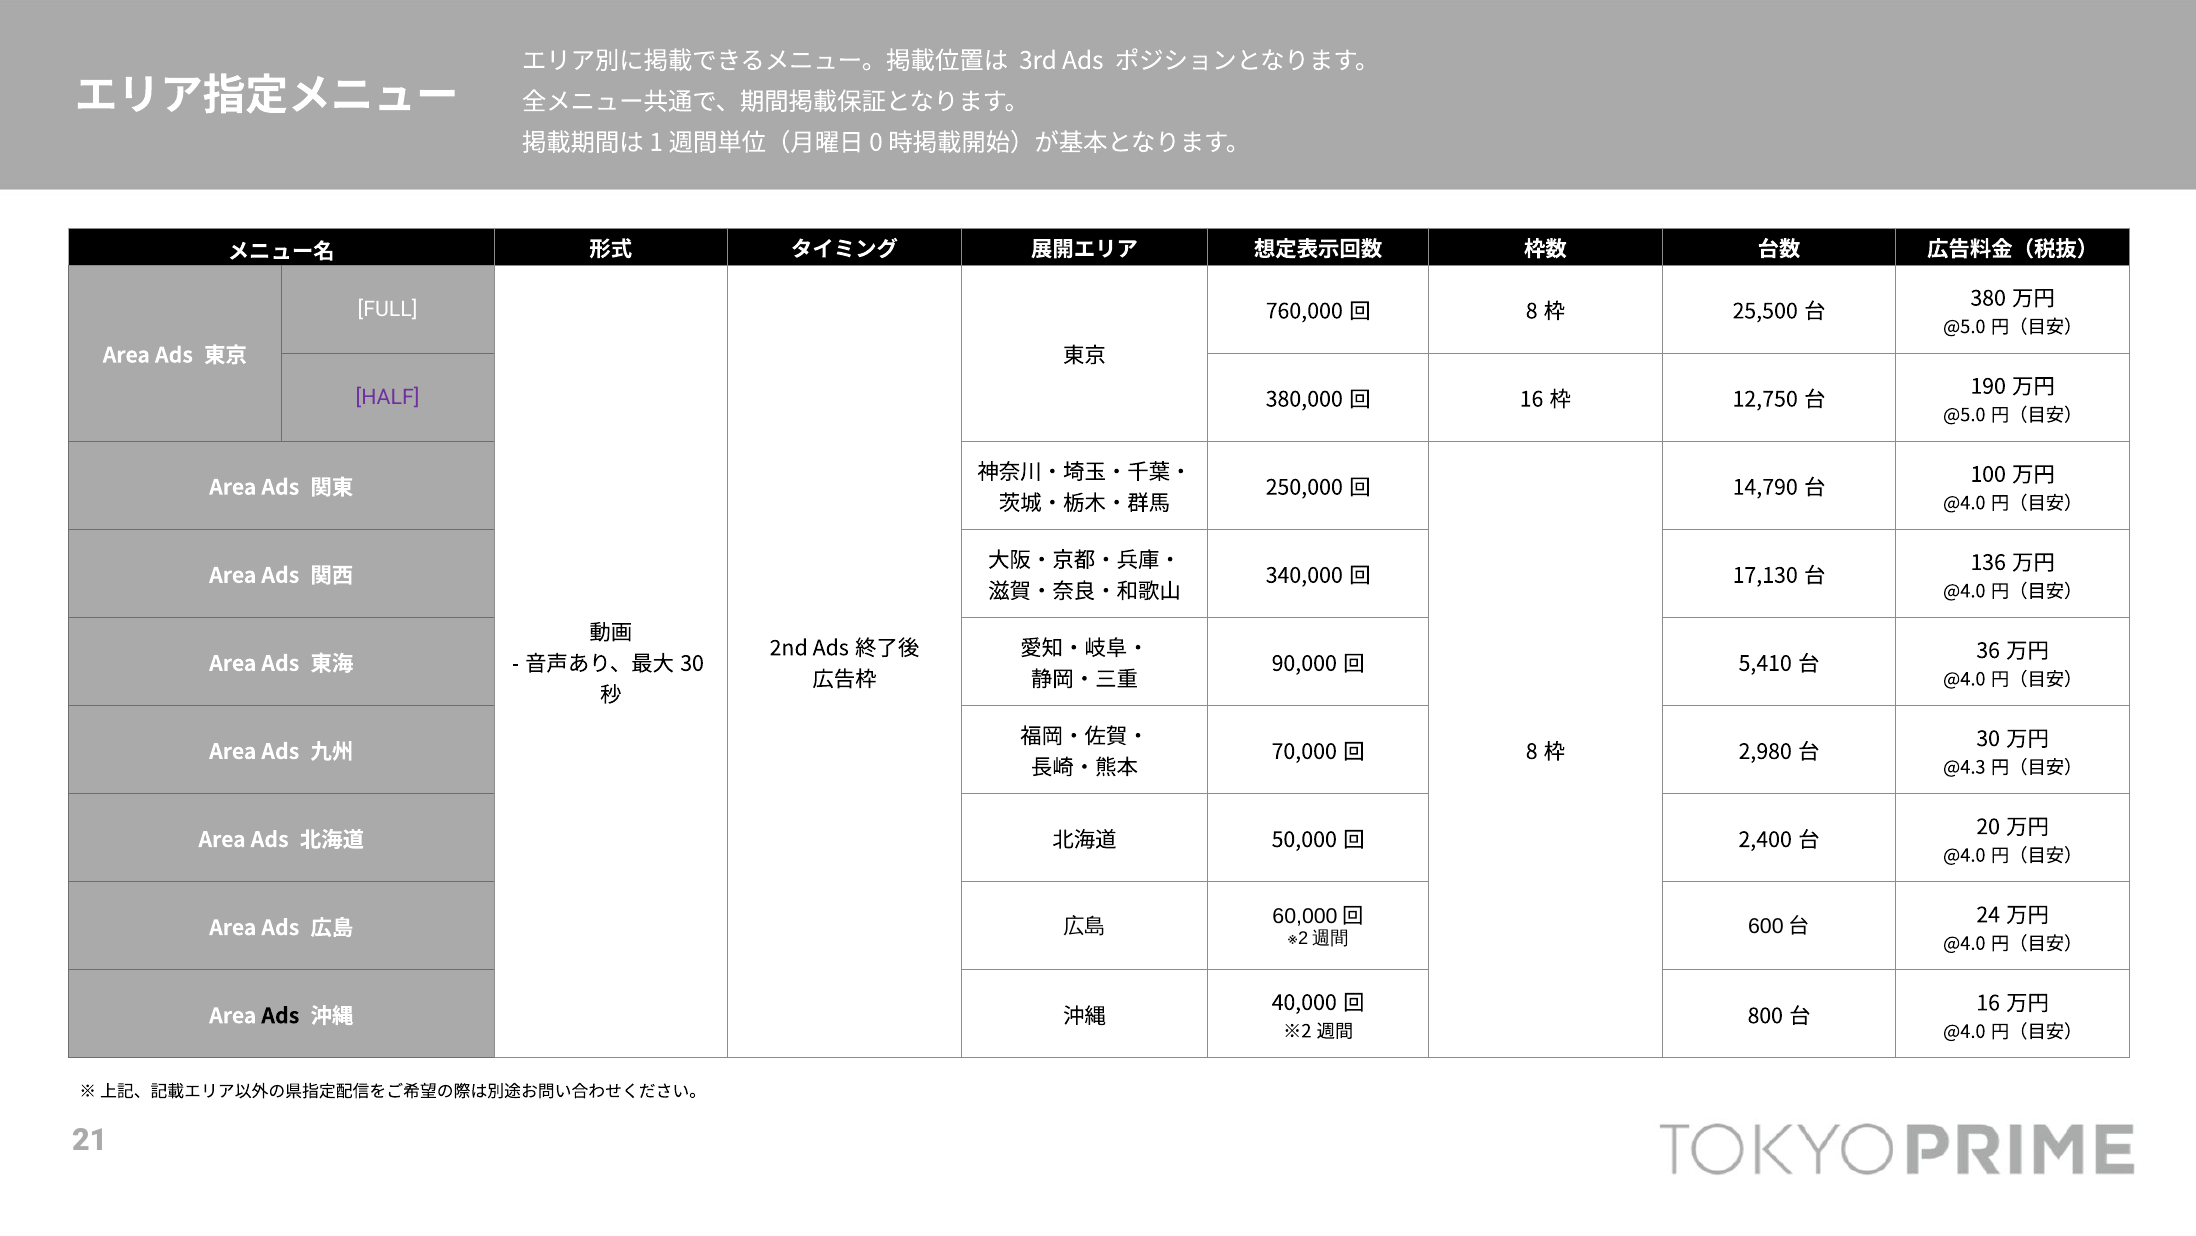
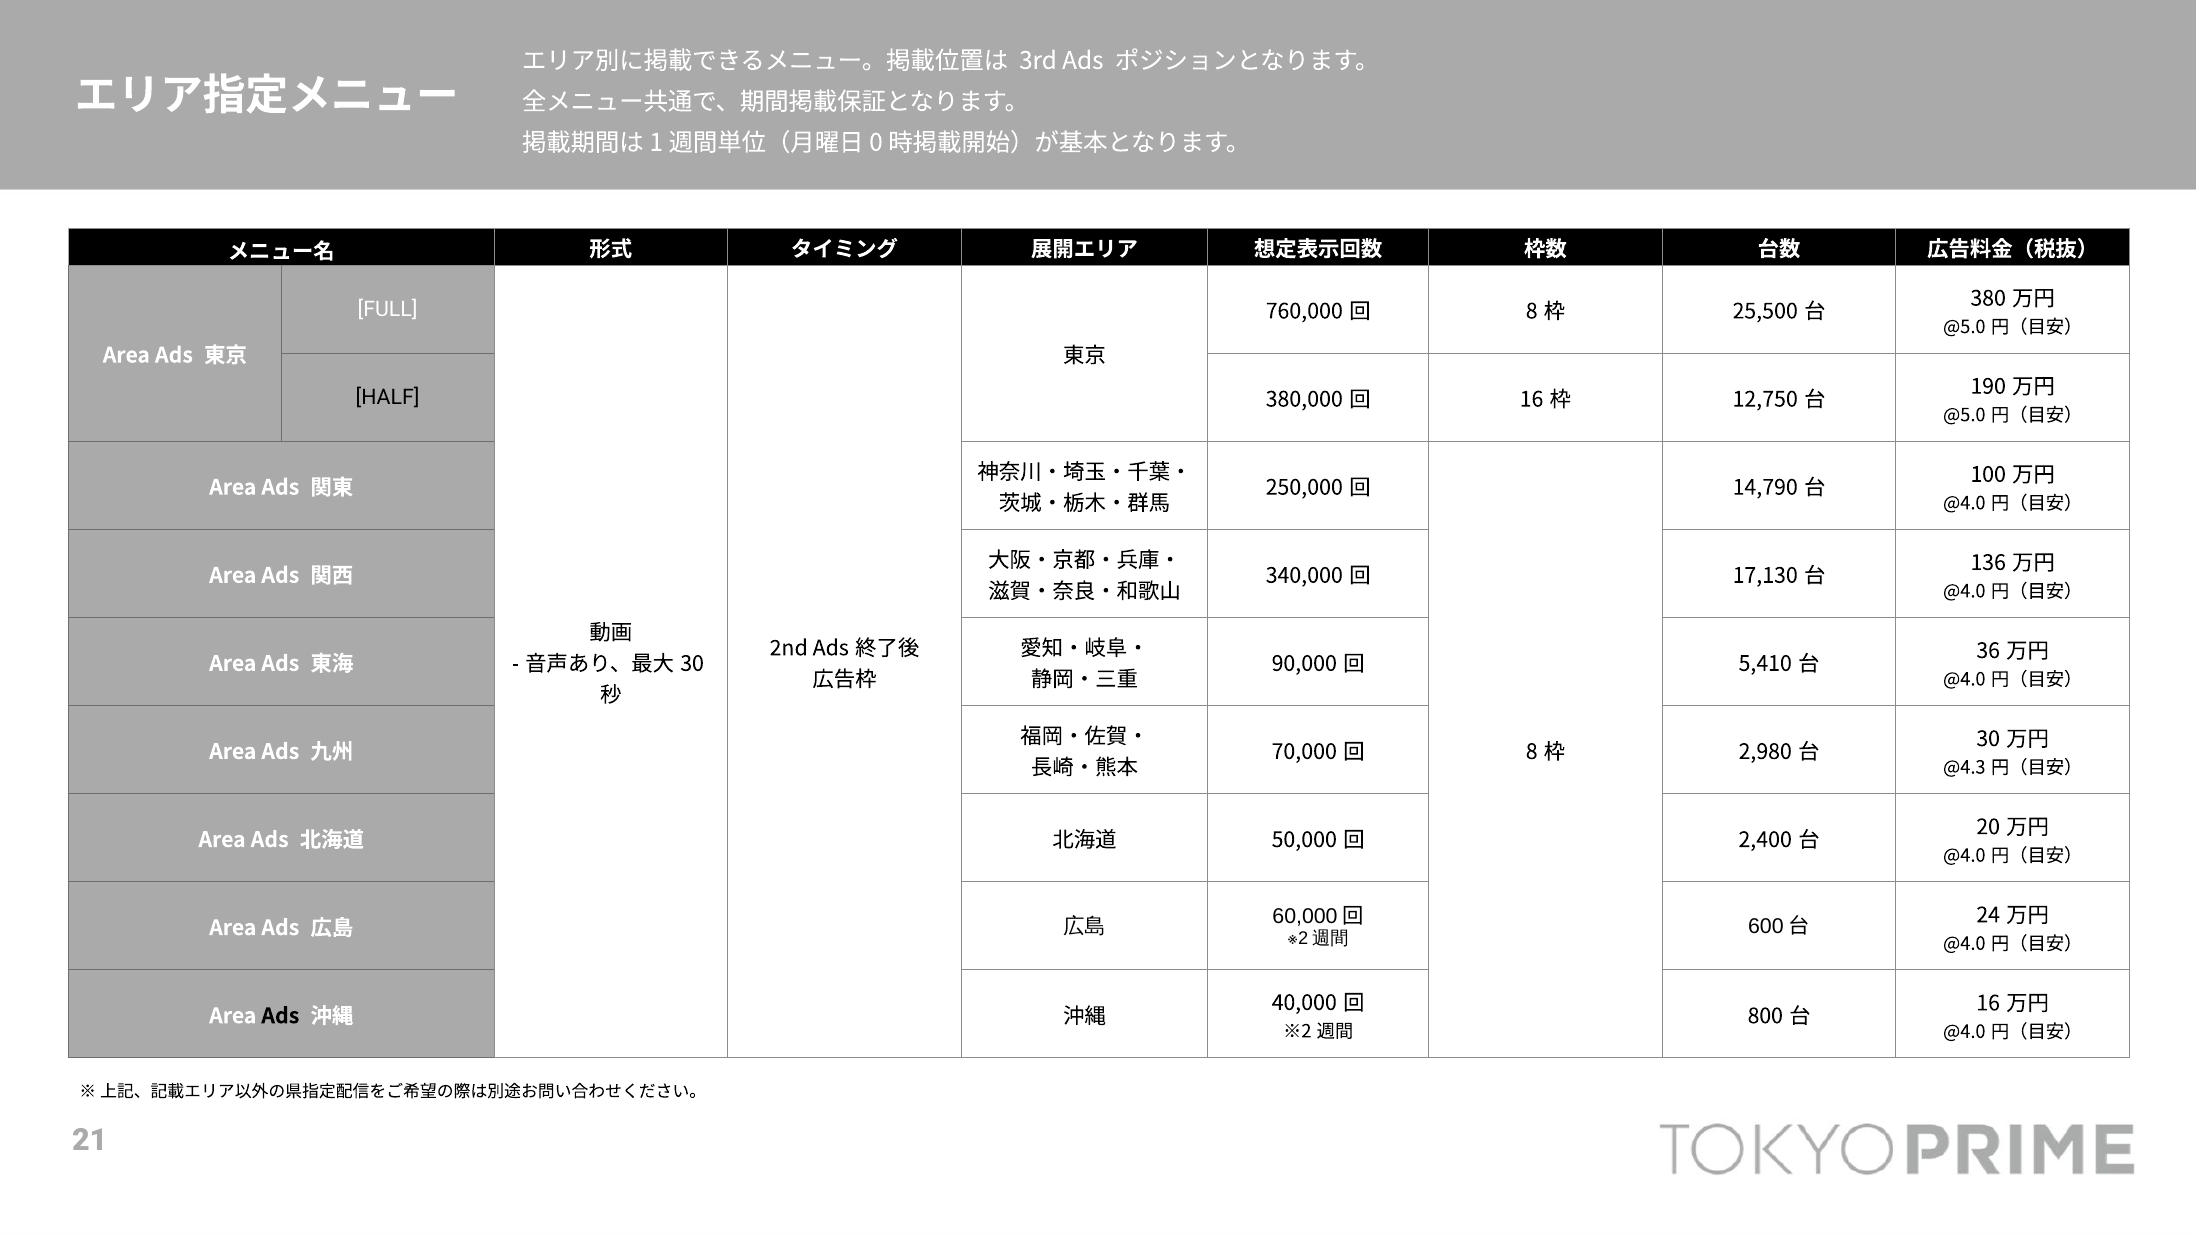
HALF colour: purple -> black
